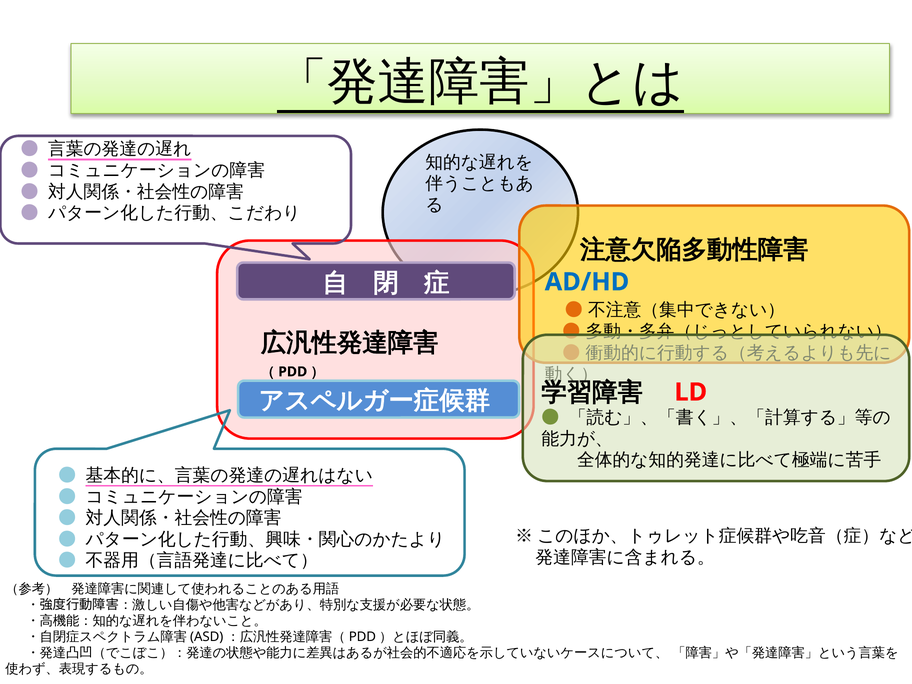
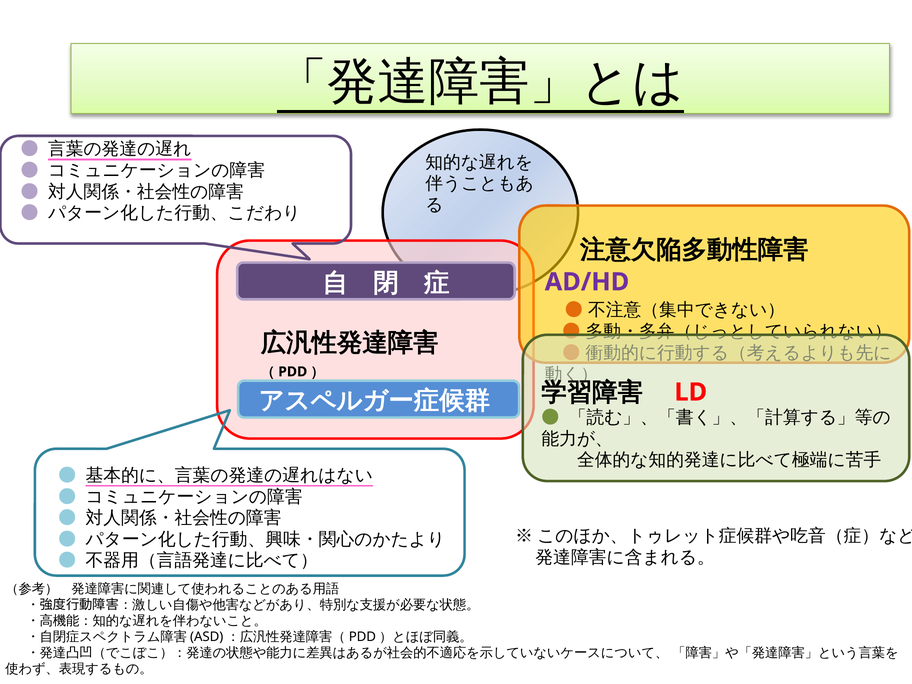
AD/HD colour: blue -> purple
